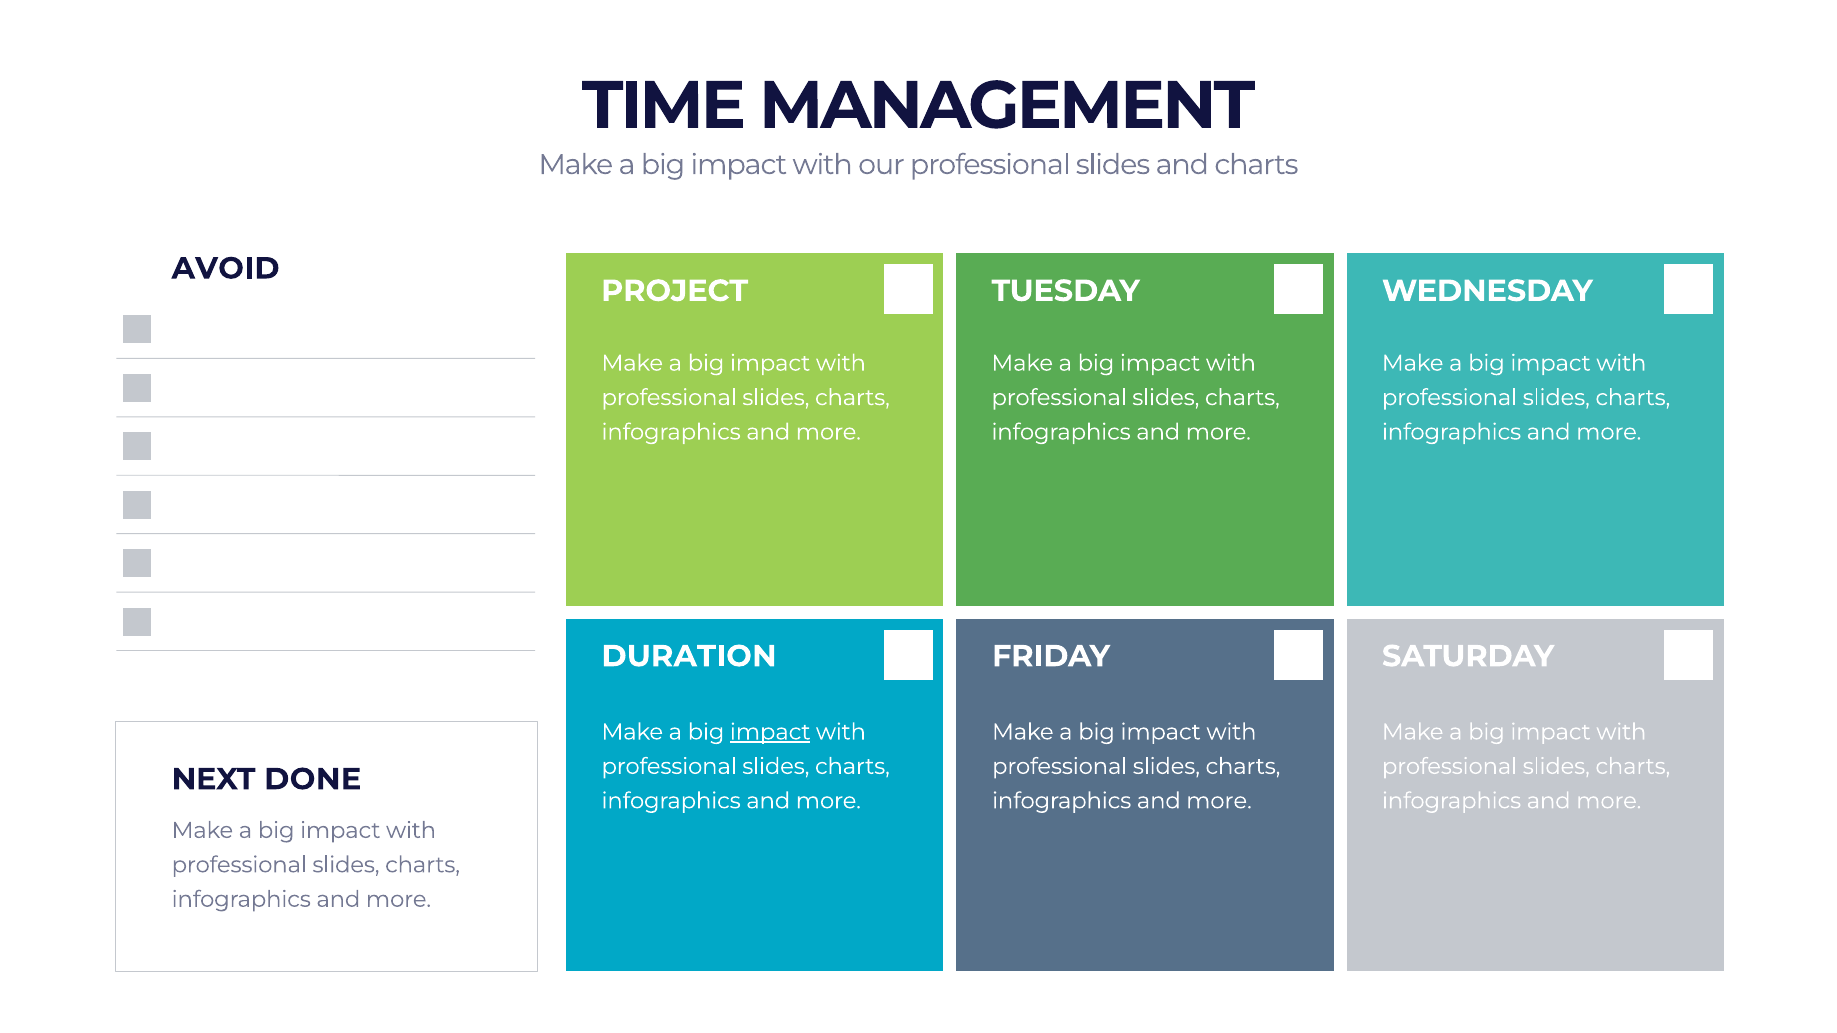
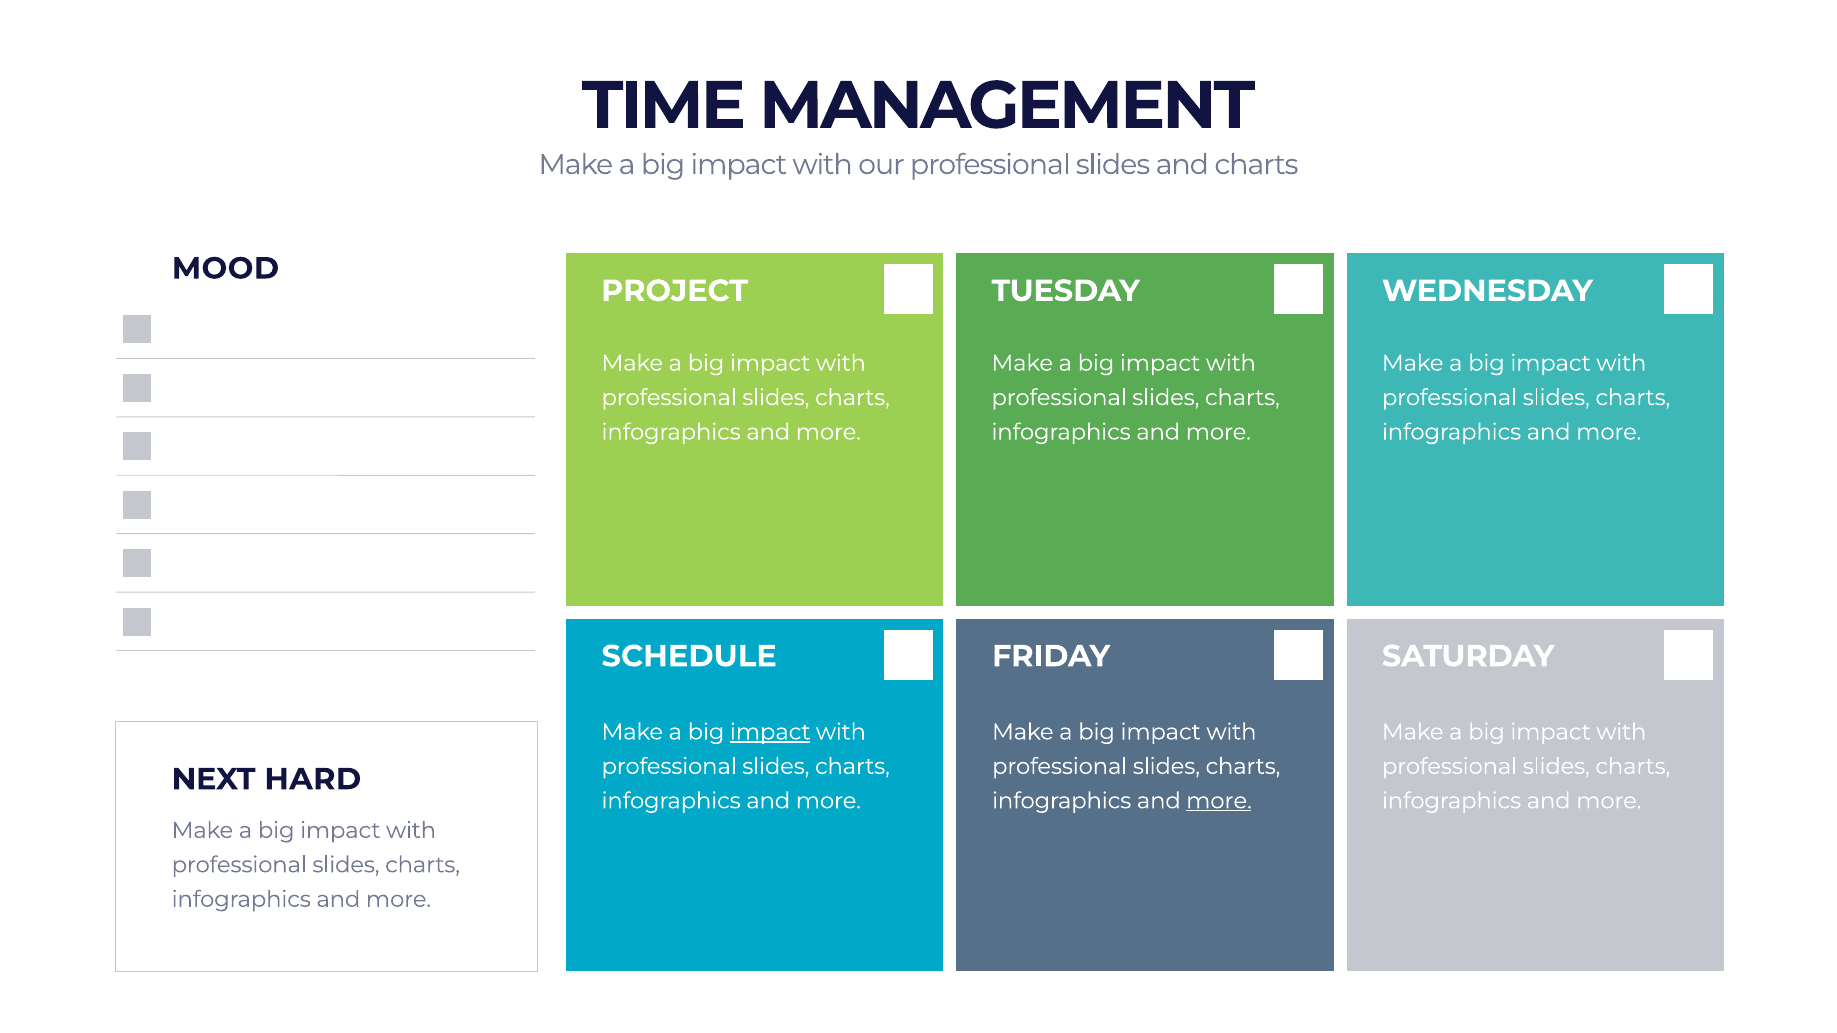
AVOID: AVOID -> MOOD
DURATION: DURATION -> SCHEDULE
DONE: DONE -> HARD
more at (1219, 801) underline: none -> present
